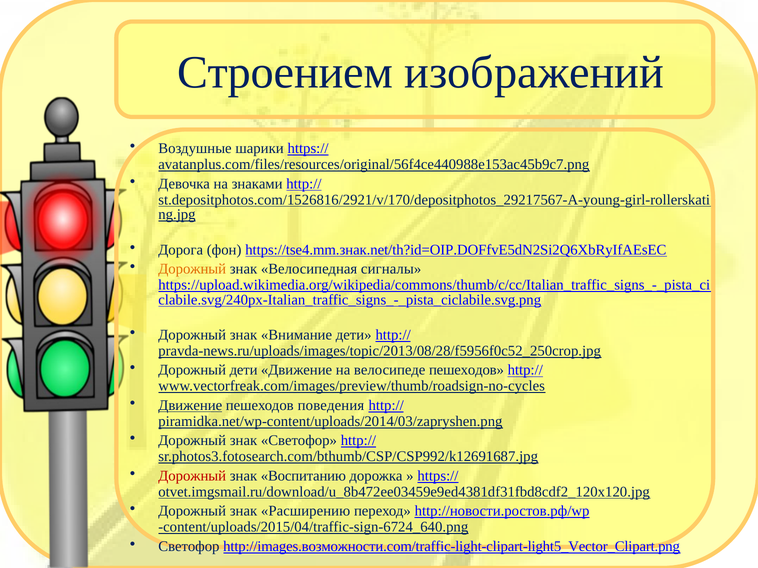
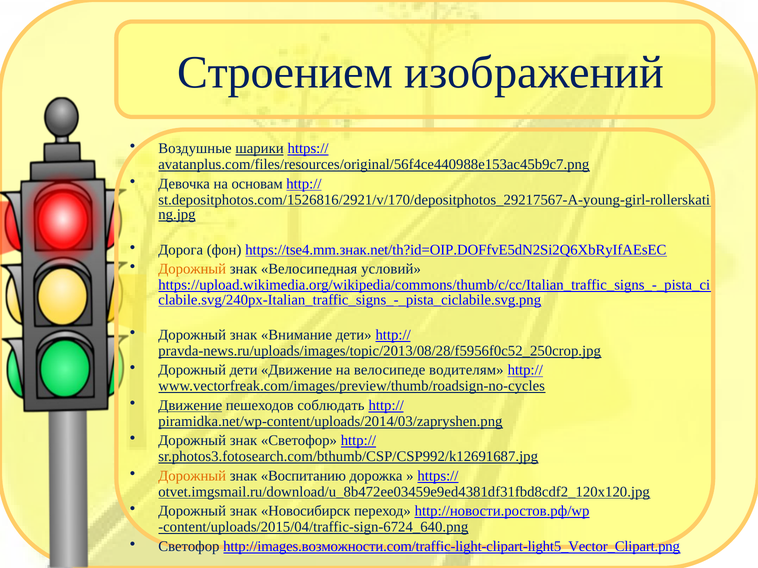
шарики underline: none -> present
знаками: знаками -> основам
сигналы: сигналы -> условий
велосипеде пешеходов: пешеходов -> водителям
поведения: поведения -> соблюдать
Дорожный at (192, 476) colour: red -> orange
Расширению: Расширению -> Новосибирск
